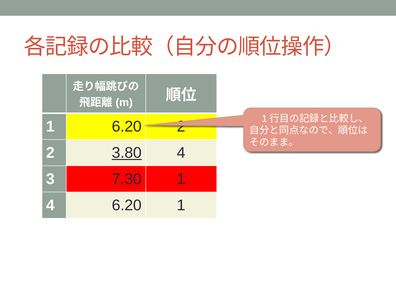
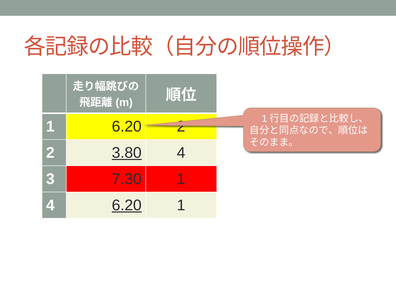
6.20 at (127, 205) underline: none -> present
